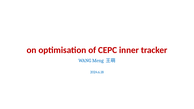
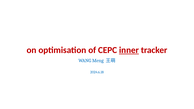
inner underline: none -> present
